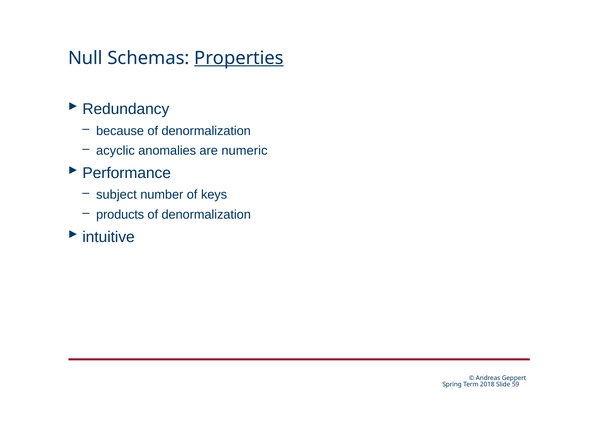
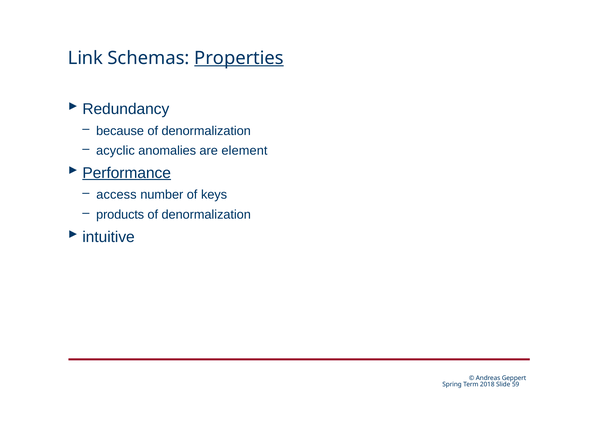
Null: Null -> Link
numeric: numeric -> element
Performance underline: none -> present
subject: subject -> access
